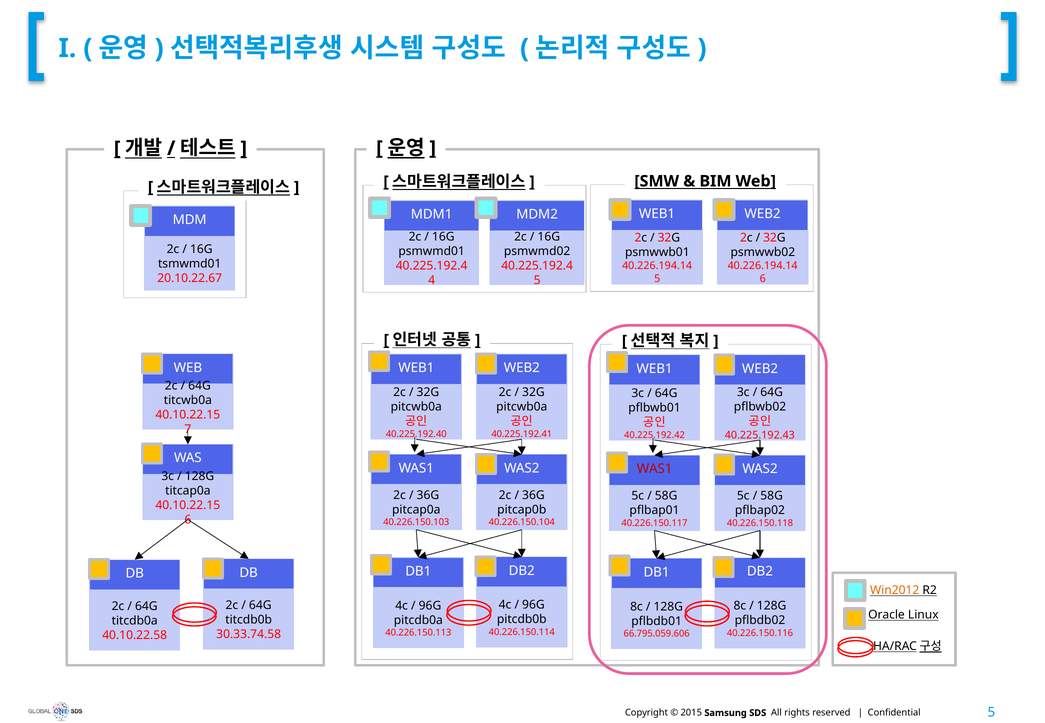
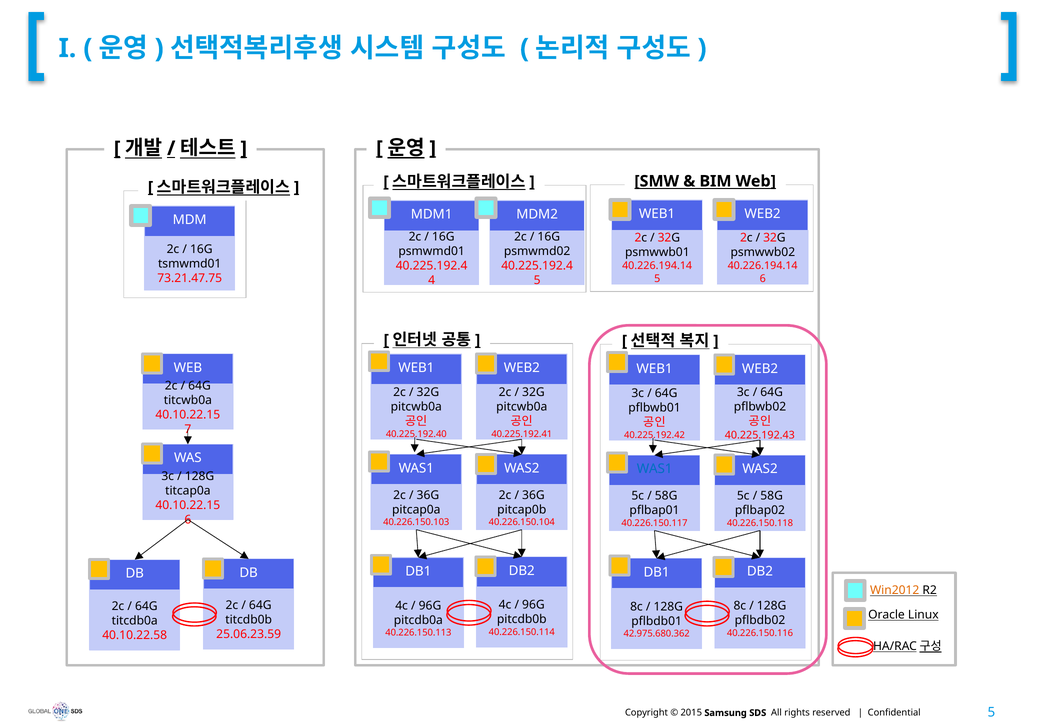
20.10.22.67: 20.10.22.67 -> 73.21.47.75
WAS1 at (655, 469) colour: red -> blue
30.33.74.58: 30.33.74.58 -> 25.06.23.59
66.795.059.606: 66.795.059.606 -> 42.975.680.362
